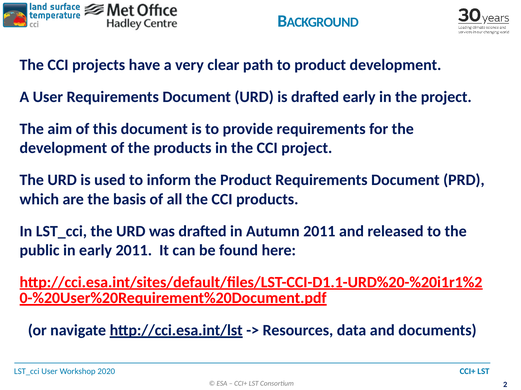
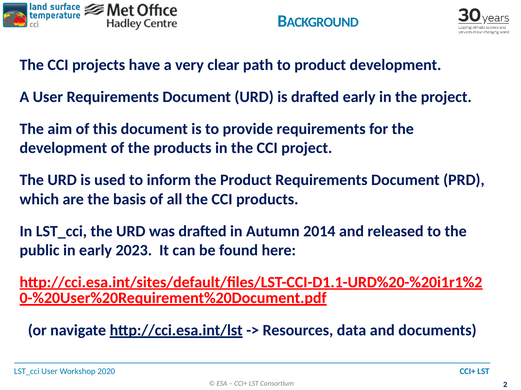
Autumn 2011: 2011 -> 2014
early 2011: 2011 -> 2023
